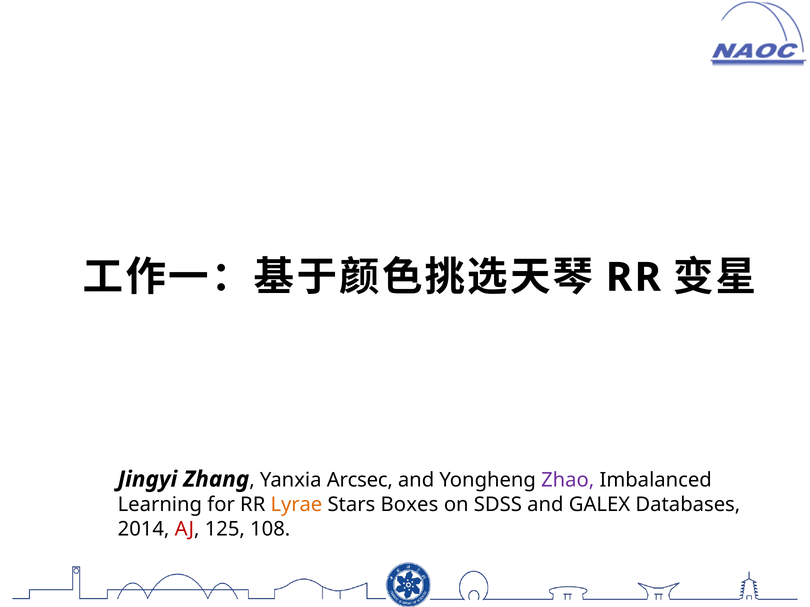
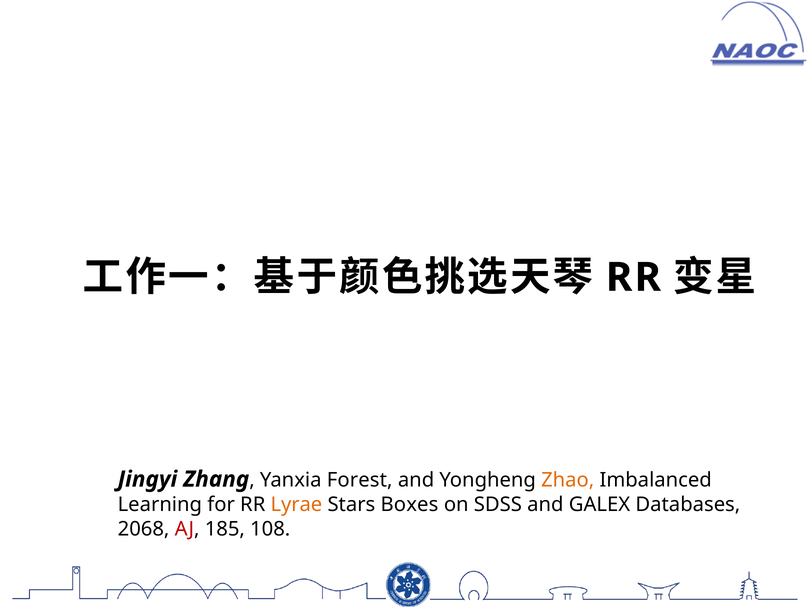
Arcsec: Arcsec -> Forest
Zhao colour: purple -> orange
2014: 2014 -> 2068
125: 125 -> 185
